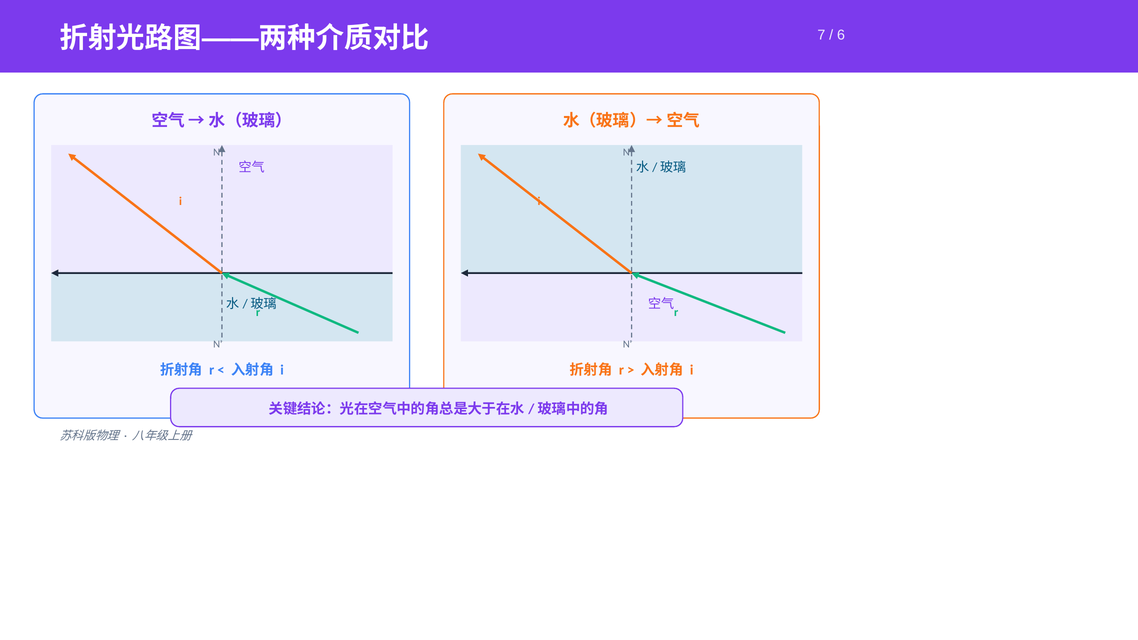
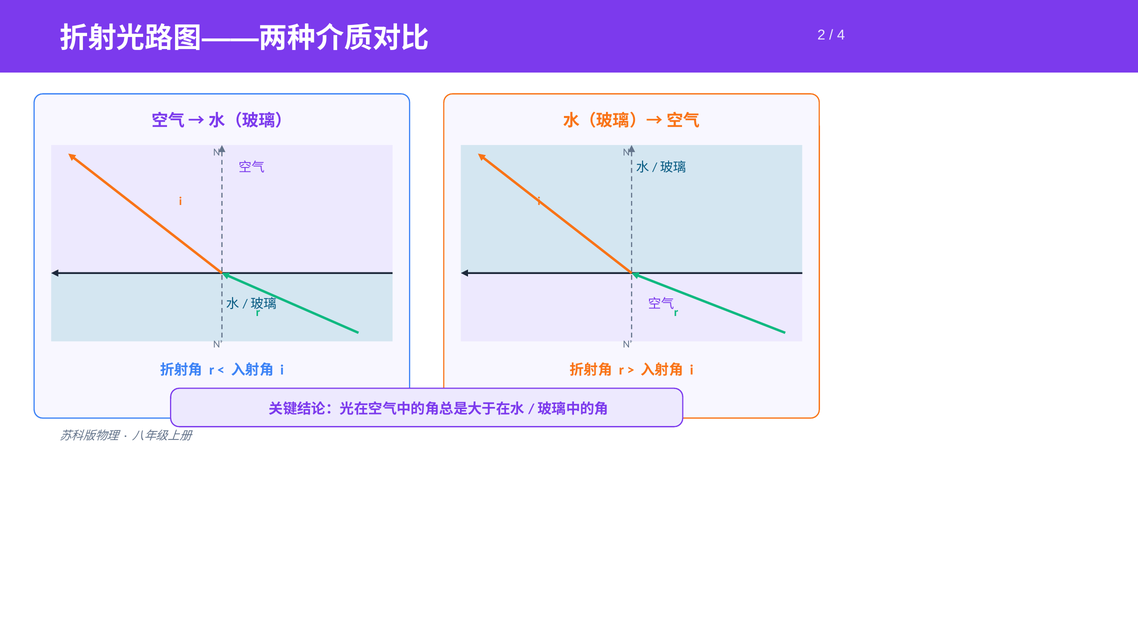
7: 7 -> 2
6: 6 -> 4
